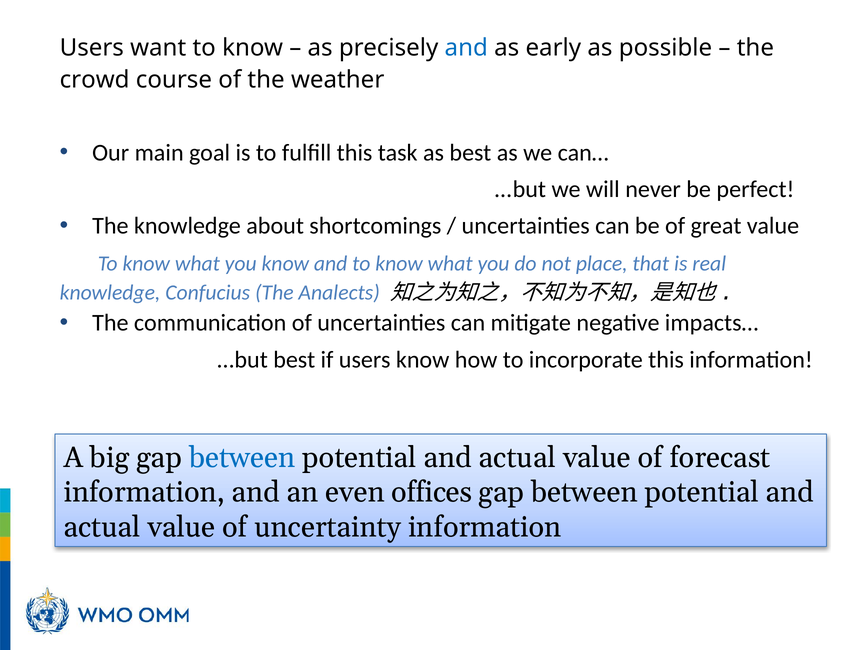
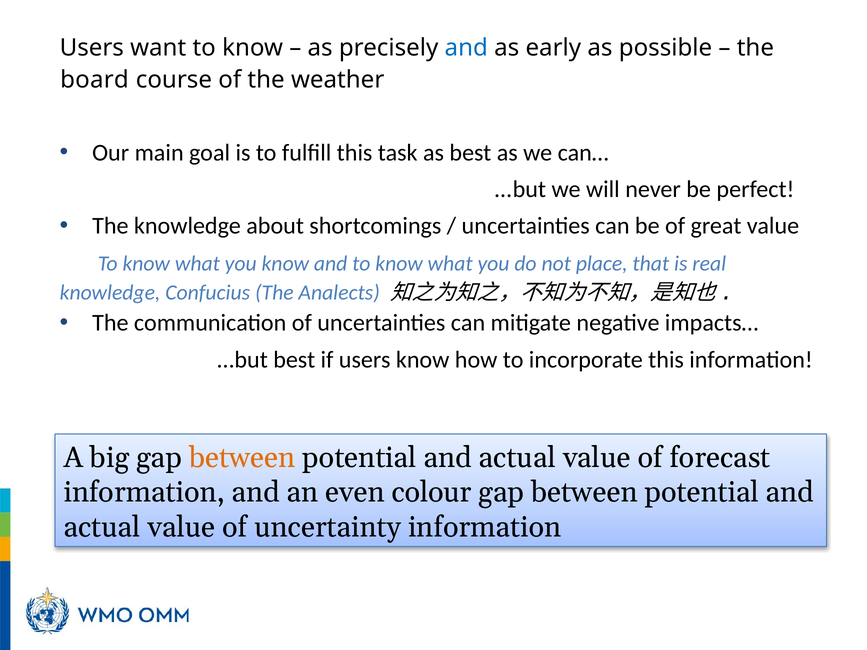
crowd: crowd -> board
between at (242, 458) colour: blue -> orange
offices: offices -> colour
